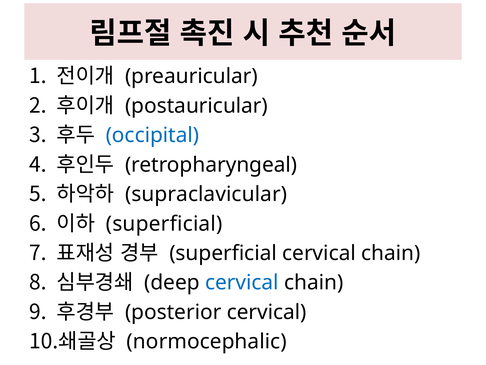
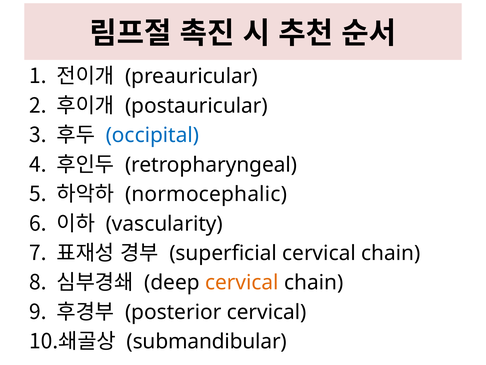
supraclavicular: supraclavicular -> normocephalic
superficial at (164, 223): superficial -> vascularity
cervical at (242, 282) colour: blue -> orange
normocephalic: normocephalic -> submandibular
